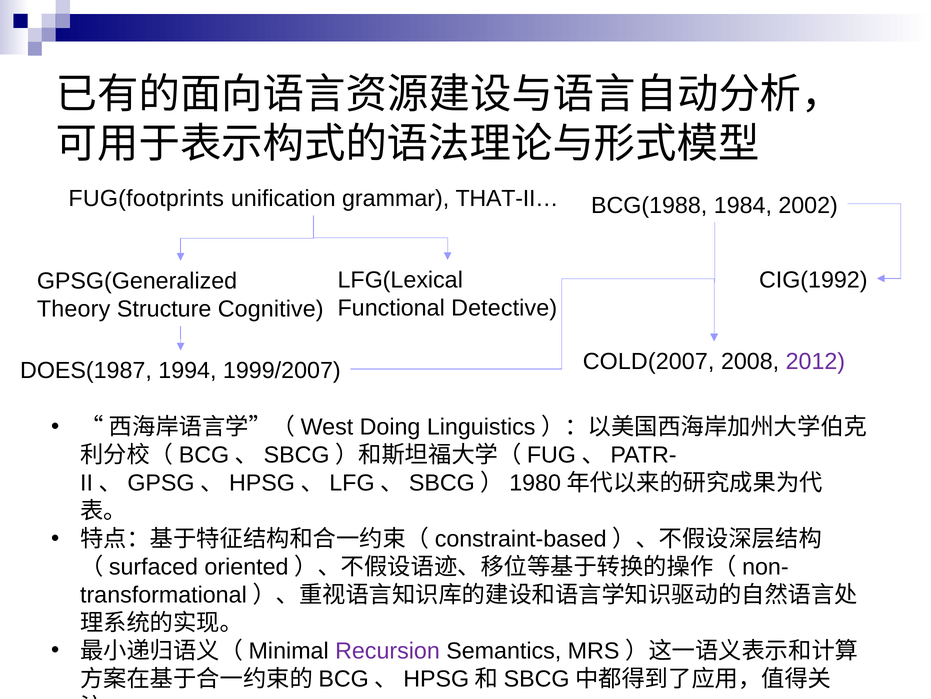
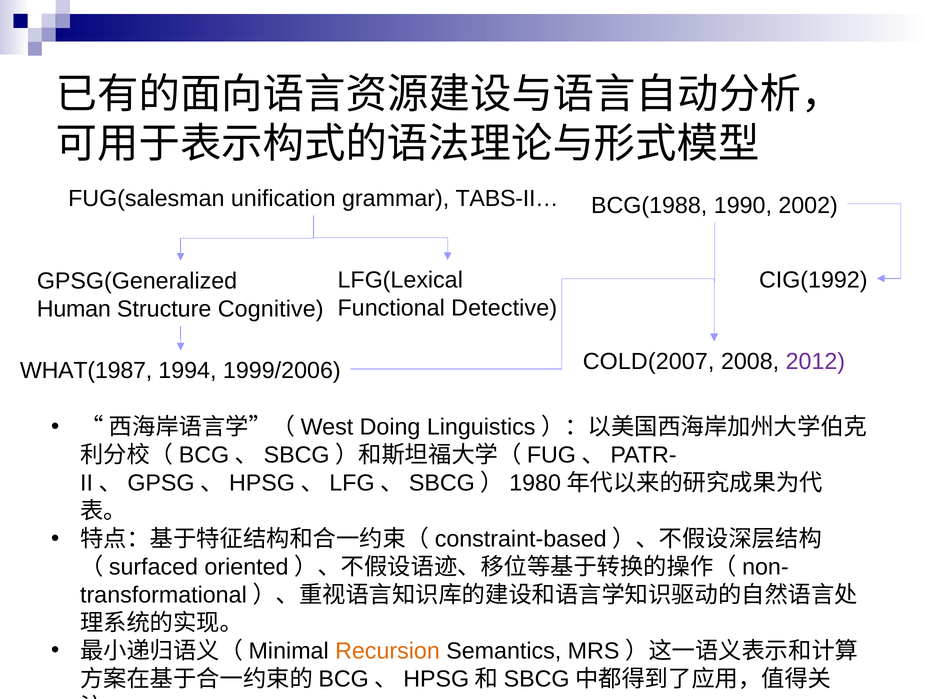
FUG(footprints: FUG(footprints -> FUG(salesman
THAT-II…: THAT-II… -> TABS-II…
1984: 1984 -> 1990
Theory: Theory -> Human
DOES(1987: DOES(1987 -> WHAT(1987
1999/2007: 1999/2007 -> 1999/2006
Recursion colour: purple -> orange
